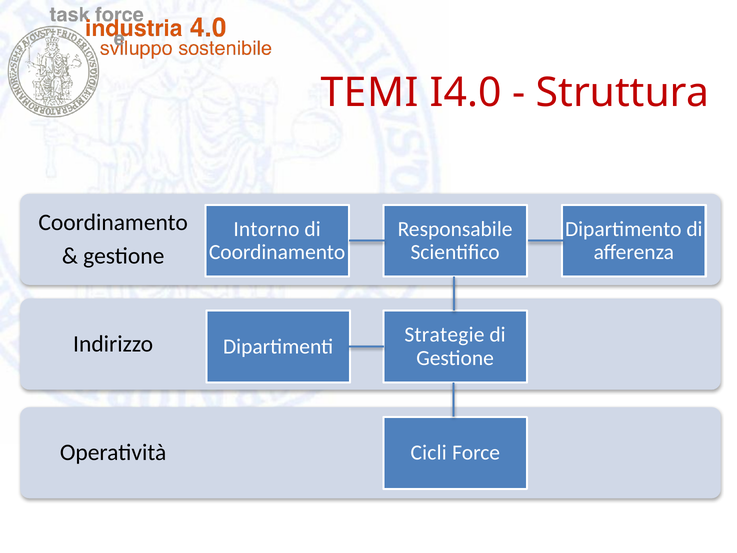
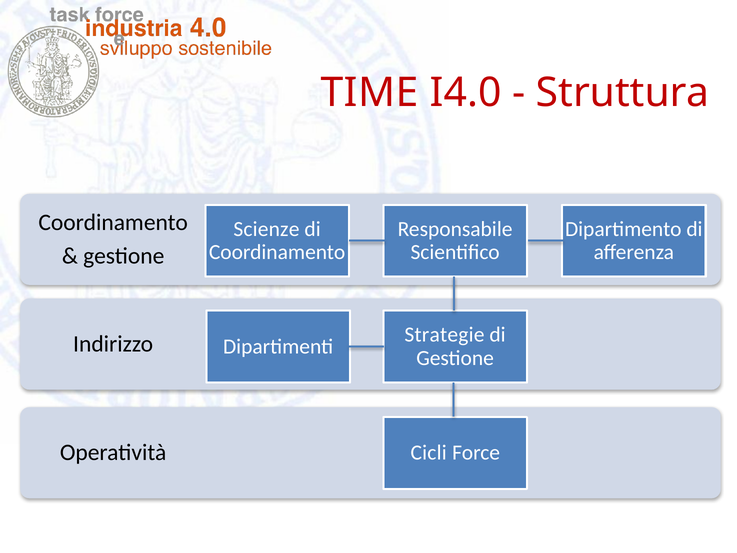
TEMI: TEMI -> TIME
Intorno: Intorno -> Scienze
